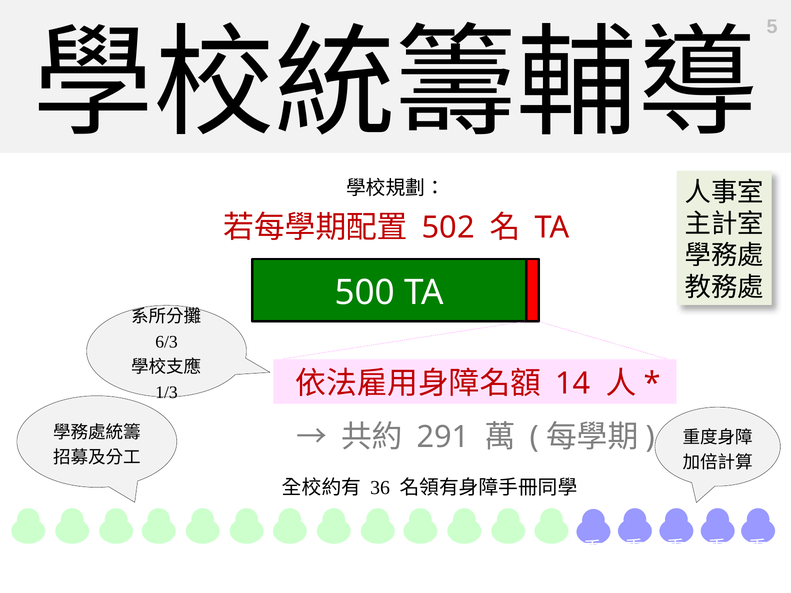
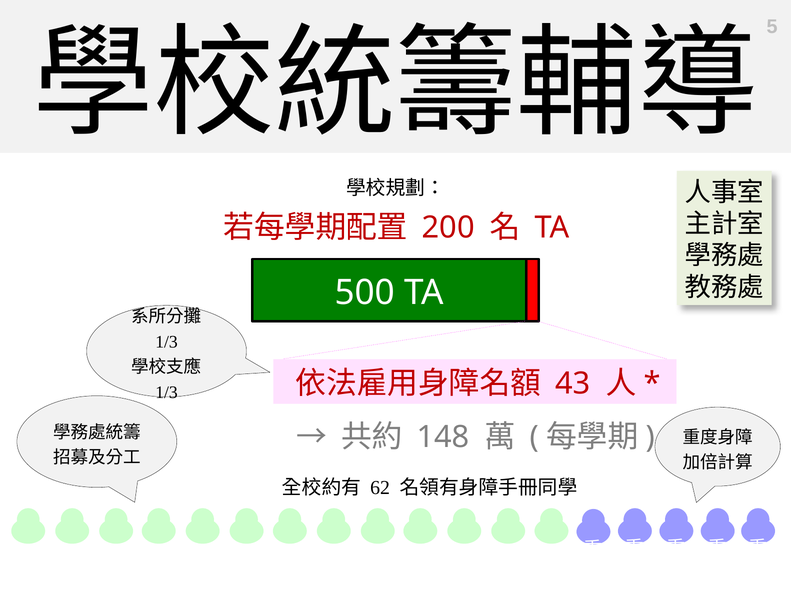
502: 502 -> 200
6/3 at (167, 342): 6/3 -> 1/3
14: 14 -> 43
291: 291 -> 148
36: 36 -> 62
